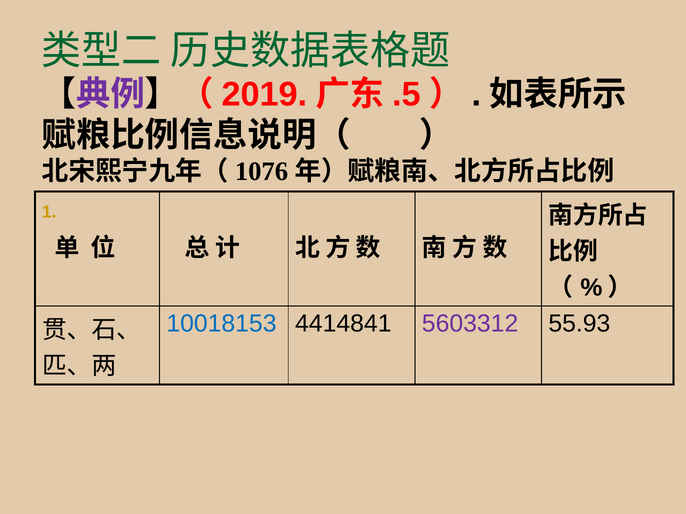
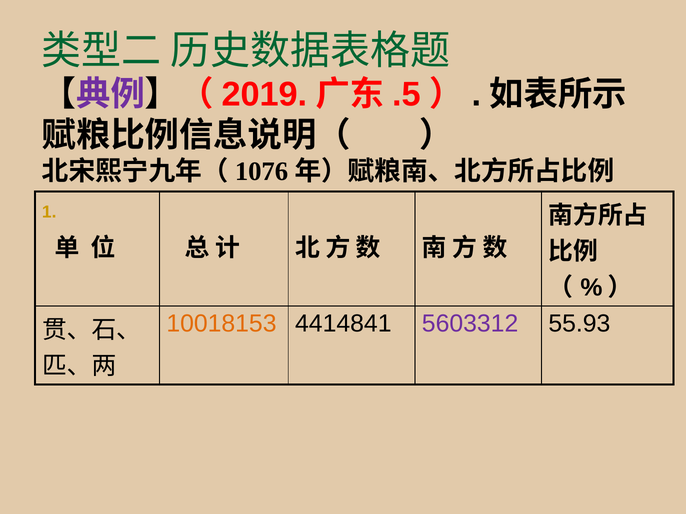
10018153 colour: blue -> orange
